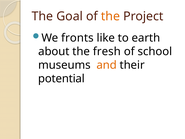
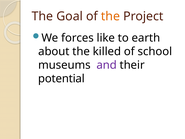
fronts: fronts -> forces
fresh: fresh -> killed
and colour: orange -> purple
